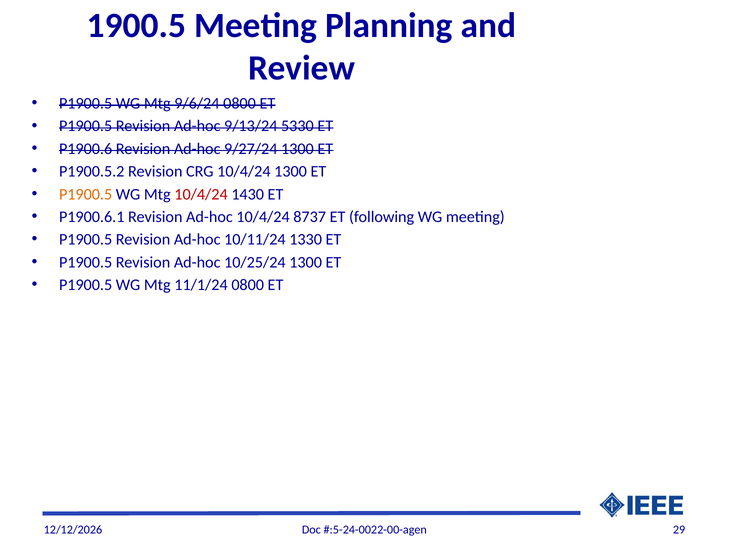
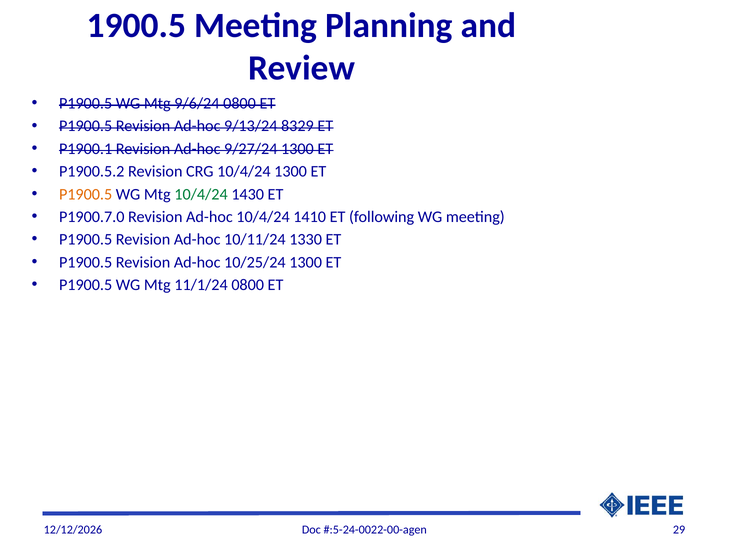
5330: 5330 -> 8329
P1900.6: P1900.6 -> P1900.1
10/4/24 at (201, 194) colour: red -> green
P1900.6.1: P1900.6.1 -> P1900.7.0
8737: 8737 -> 1410
